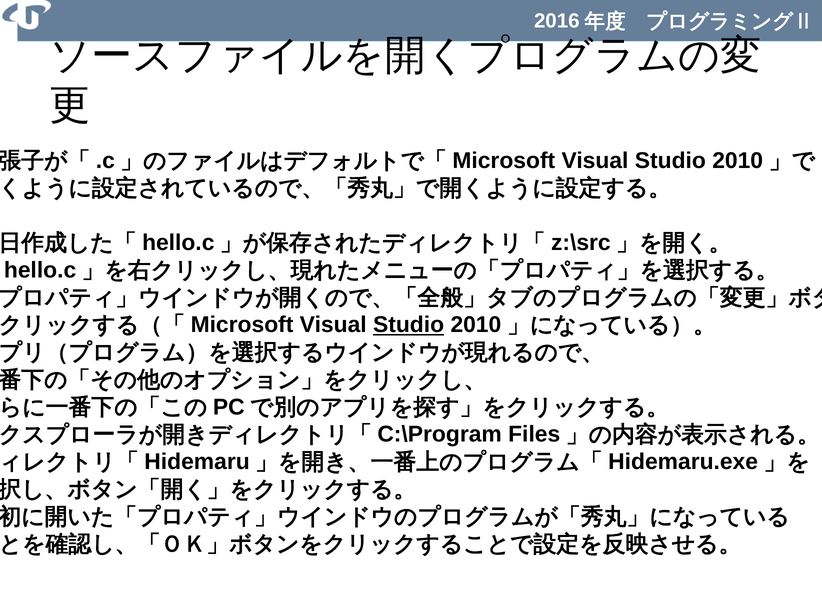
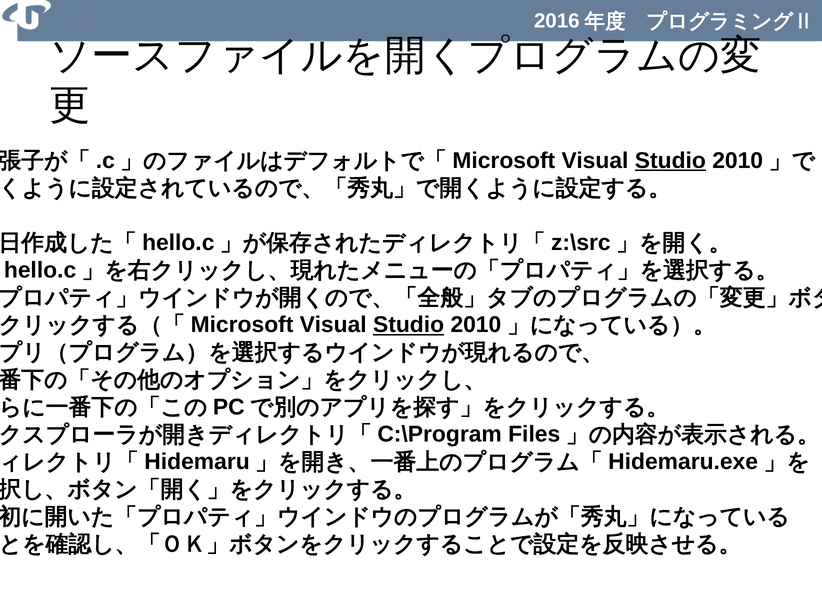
Studio at (670, 161) underline: none -> present
